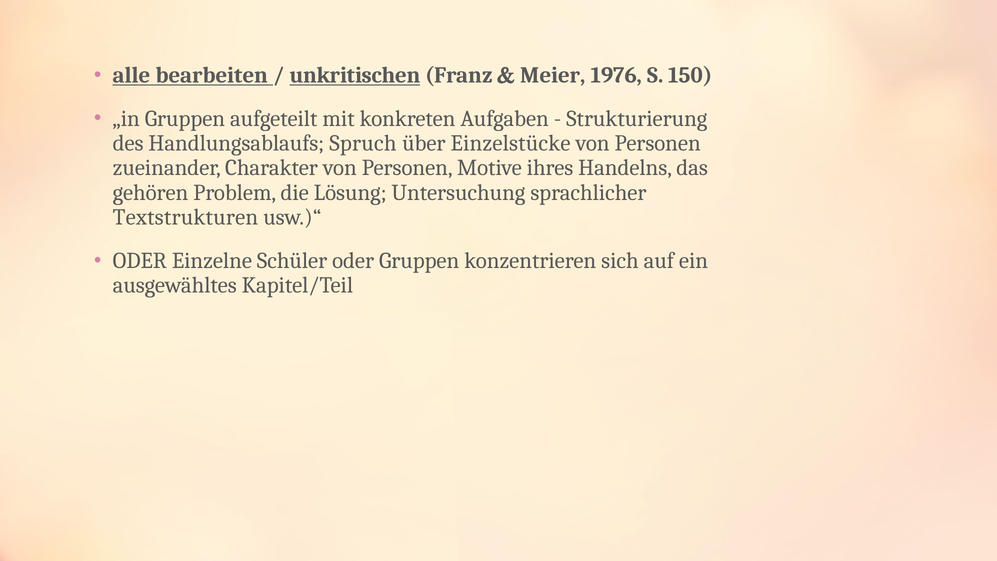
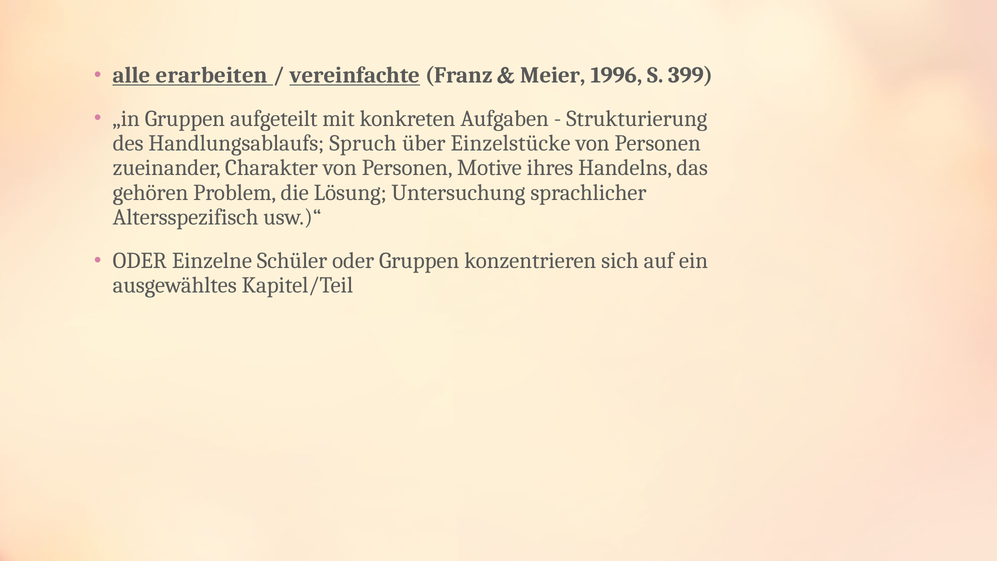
bearbeiten: bearbeiten -> erarbeiten
unkritischen: unkritischen -> vereinfachte
1976: 1976 -> 1996
150: 150 -> 399
Textstrukturen: Textstrukturen -> Altersspezifisch
